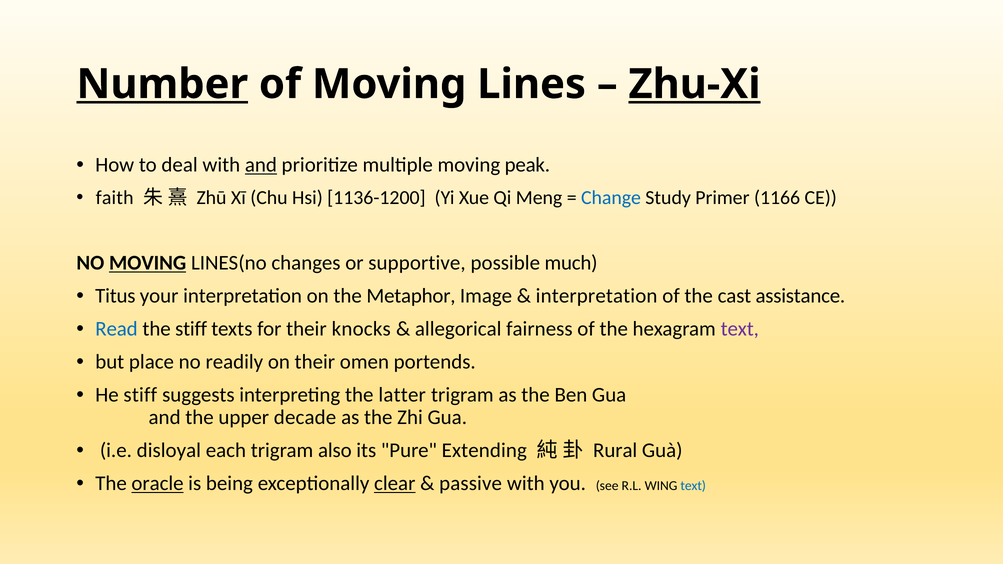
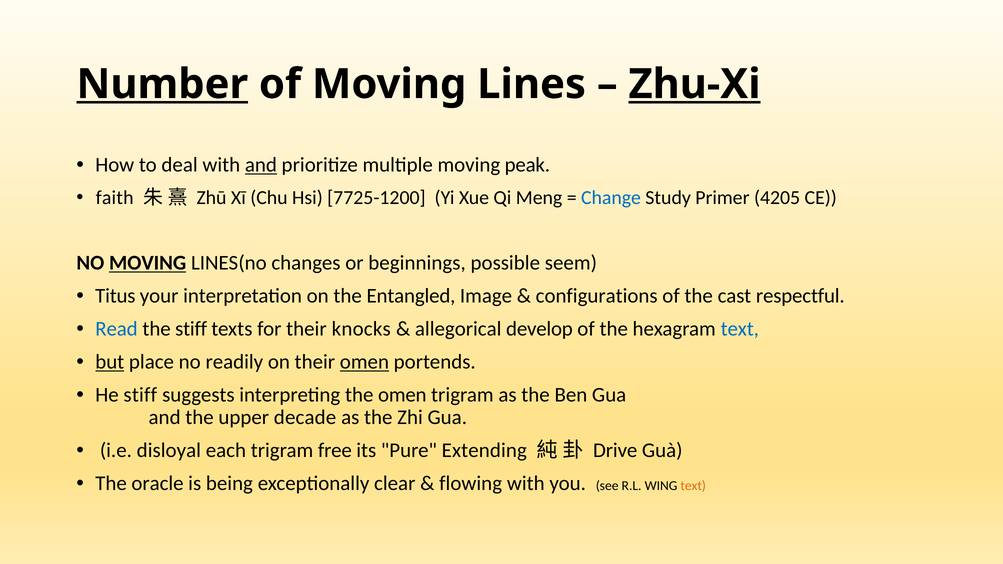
1136-1200: 1136-1200 -> 7725-1200
1166: 1166 -> 4205
supportive: supportive -> beginnings
much: much -> seem
Metaphor: Metaphor -> Entangled
interpretation at (597, 296): interpretation -> configurations
assistance: assistance -> respectful
fairness: fairness -> develop
text at (740, 329) colour: purple -> blue
but underline: none -> present
omen at (364, 362) underline: none -> present
the latter: latter -> omen
also: also -> free
Rural: Rural -> Drive
oracle underline: present -> none
clear underline: present -> none
passive: passive -> flowing
text at (693, 486) colour: blue -> orange
